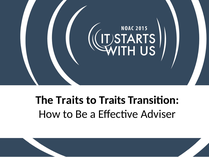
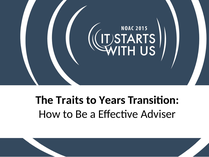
to Traits: Traits -> Years
